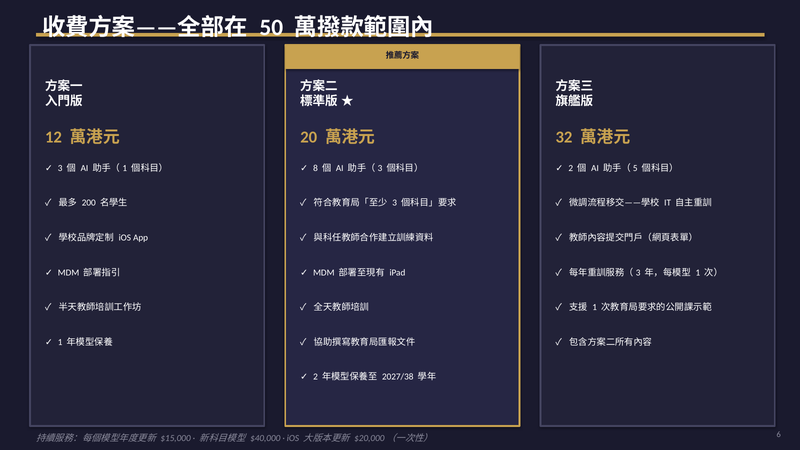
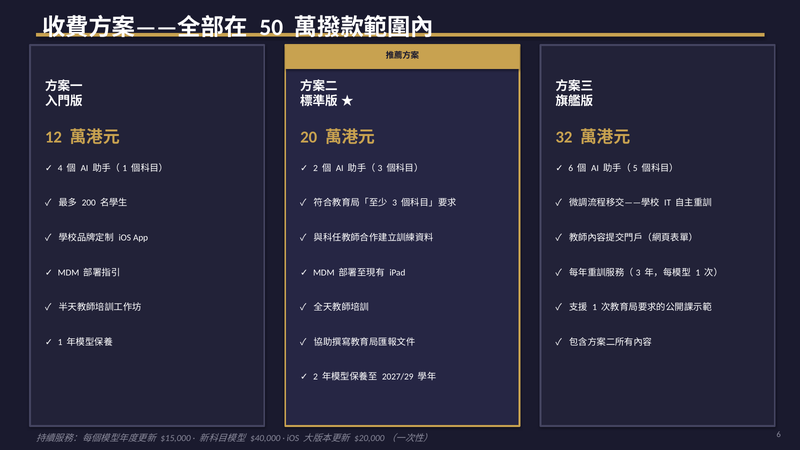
3 at (60, 168): 3 -> 4
8 at (315, 168): 8 -> 2
2 at (571, 168): 2 -> 6
2027/38: 2027/38 -> 2027/29
